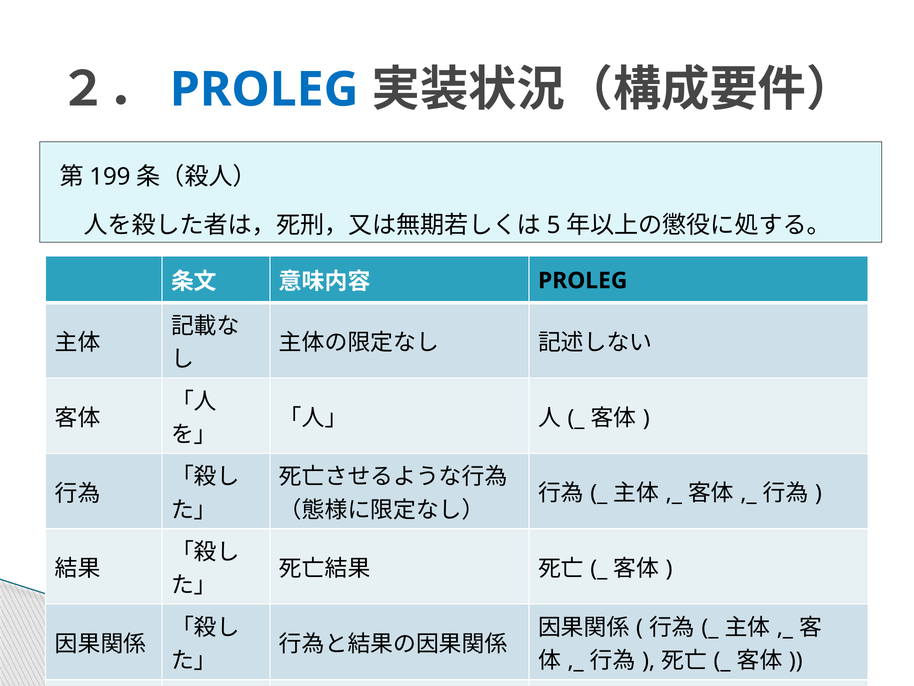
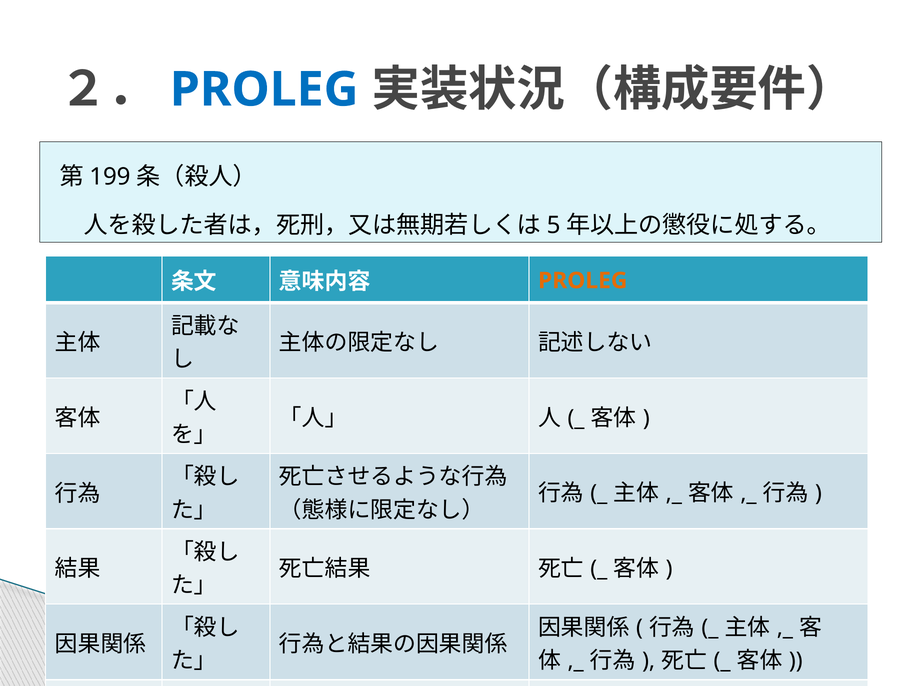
PROLEG at (583, 280) colour: black -> orange
